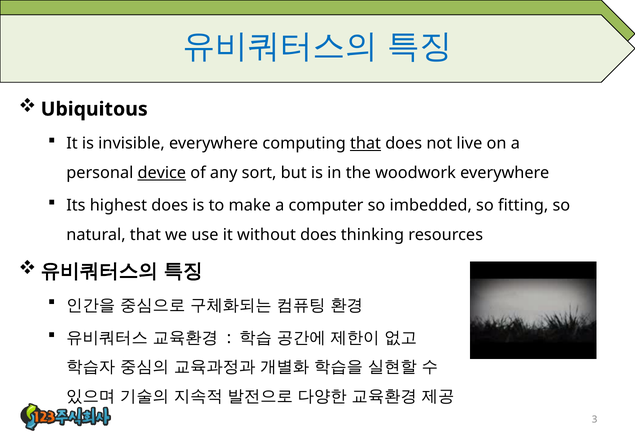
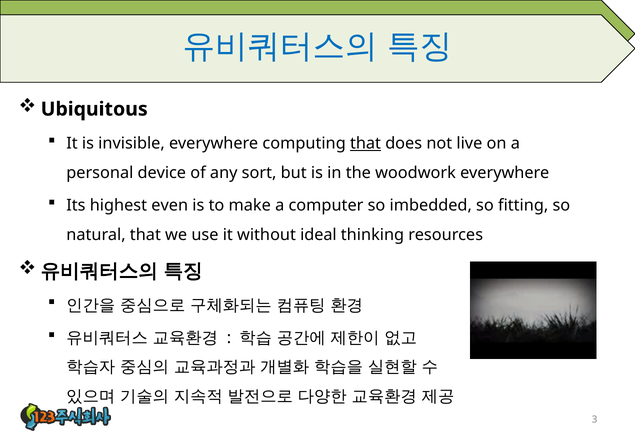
device underline: present -> none
highest does: does -> even
without does: does -> ideal
